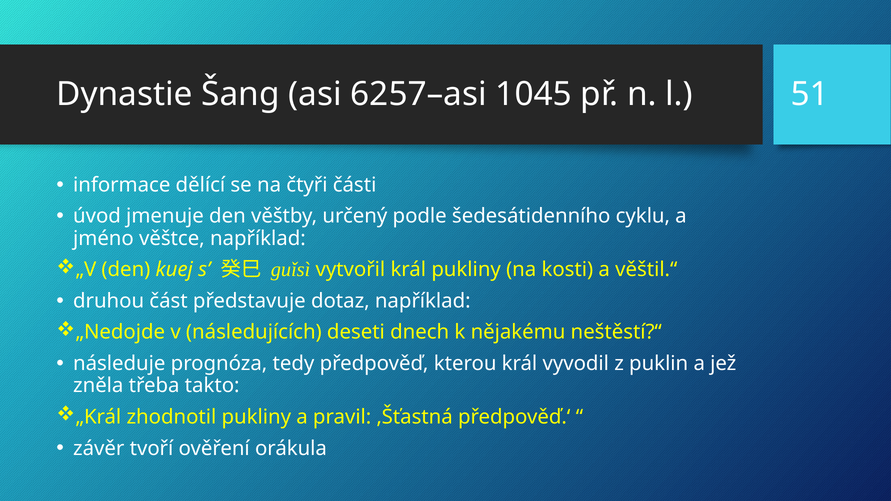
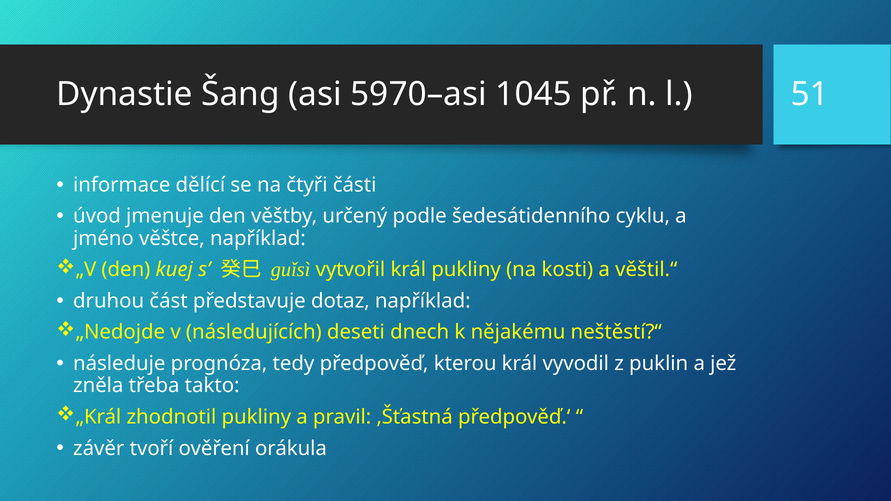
6257–asi: 6257–asi -> 5970–asi
